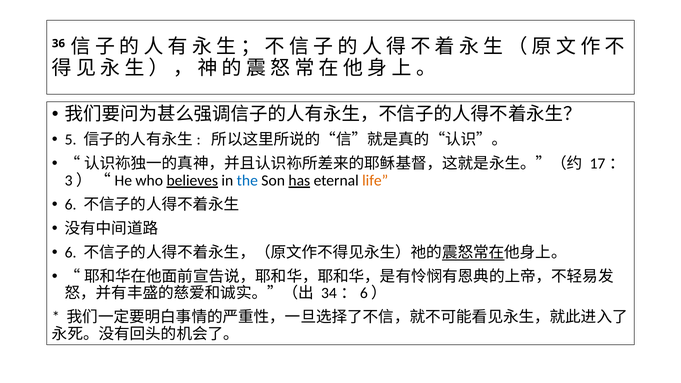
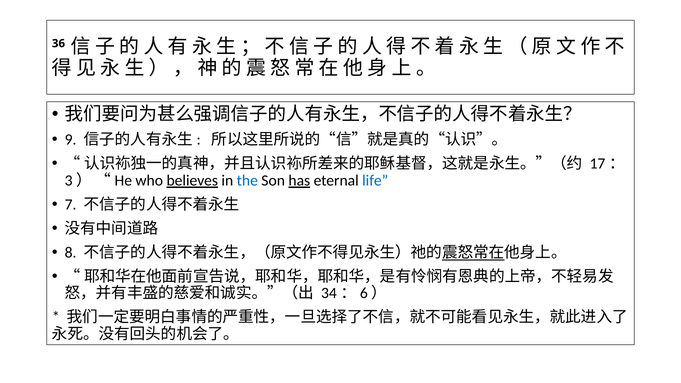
5: 5 -> 9
life colour: orange -> blue
6 at (71, 205): 6 -> 7
6 at (71, 252): 6 -> 8
